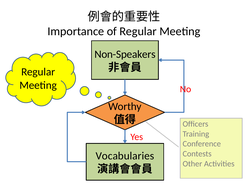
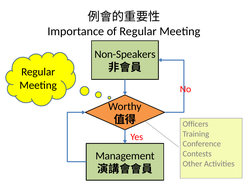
Vocabularies: Vocabularies -> Management
